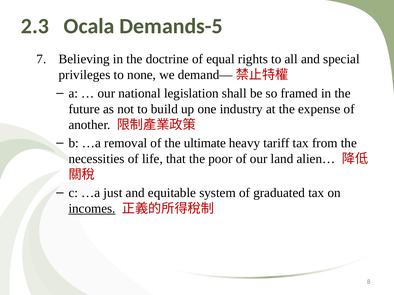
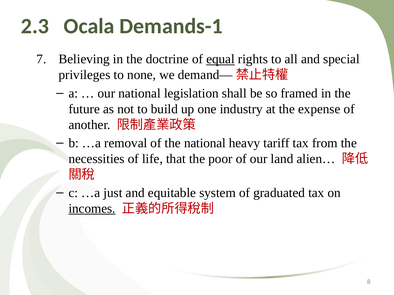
Demands-5: Demands-5 -> Demands-1
equal underline: none -> present
the ultimate: ultimate -> national
